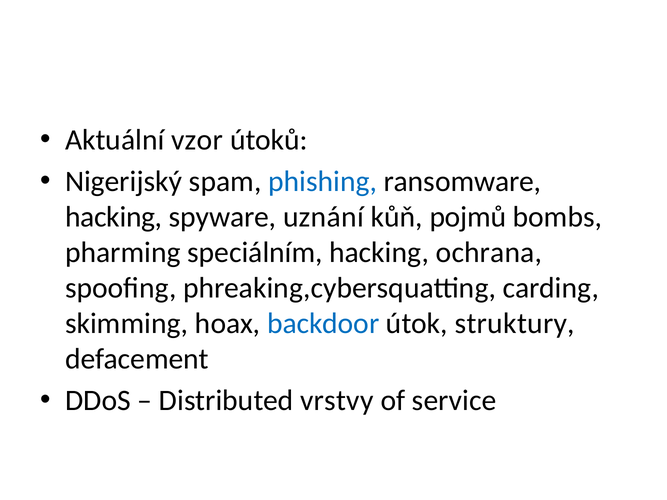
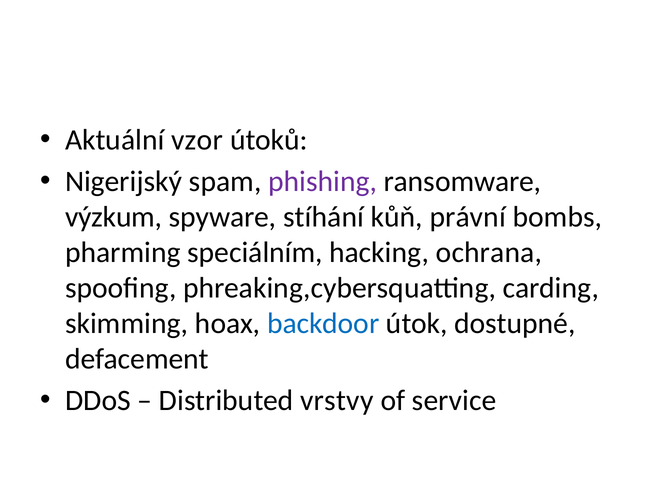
phishing colour: blue -> purple
hacking at (114, 217): hacking -> výzkum
uznání: uznání -> stíhání
pojmů: pojmů -> právní
struktury: struktury -> dostupné
